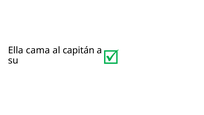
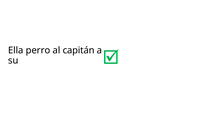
cama: cama -> perro
